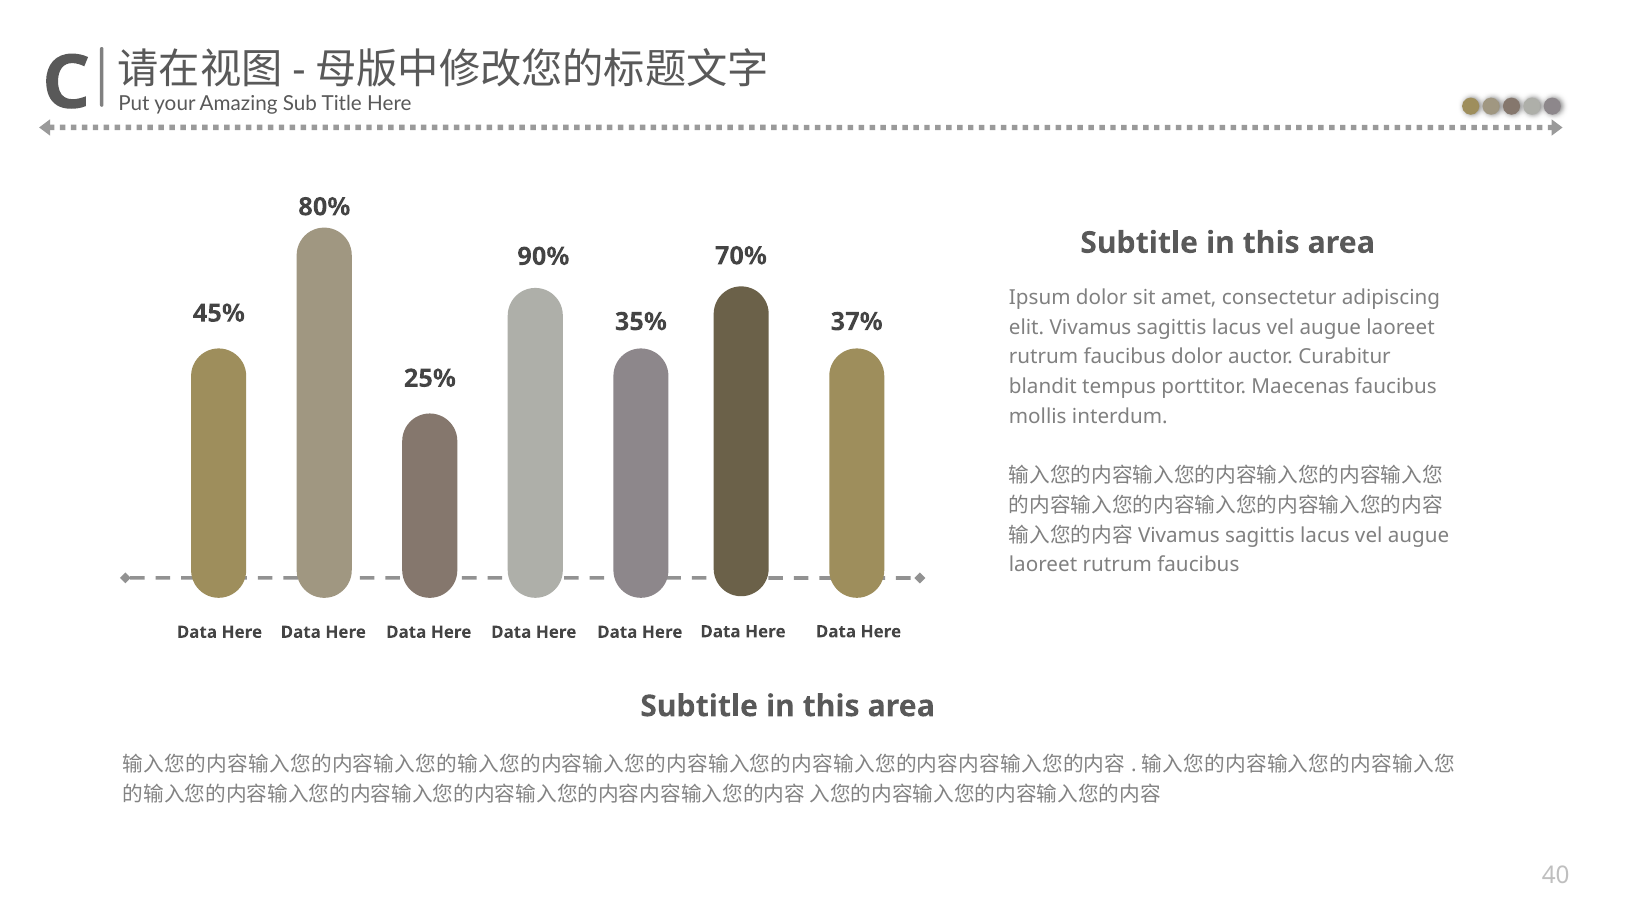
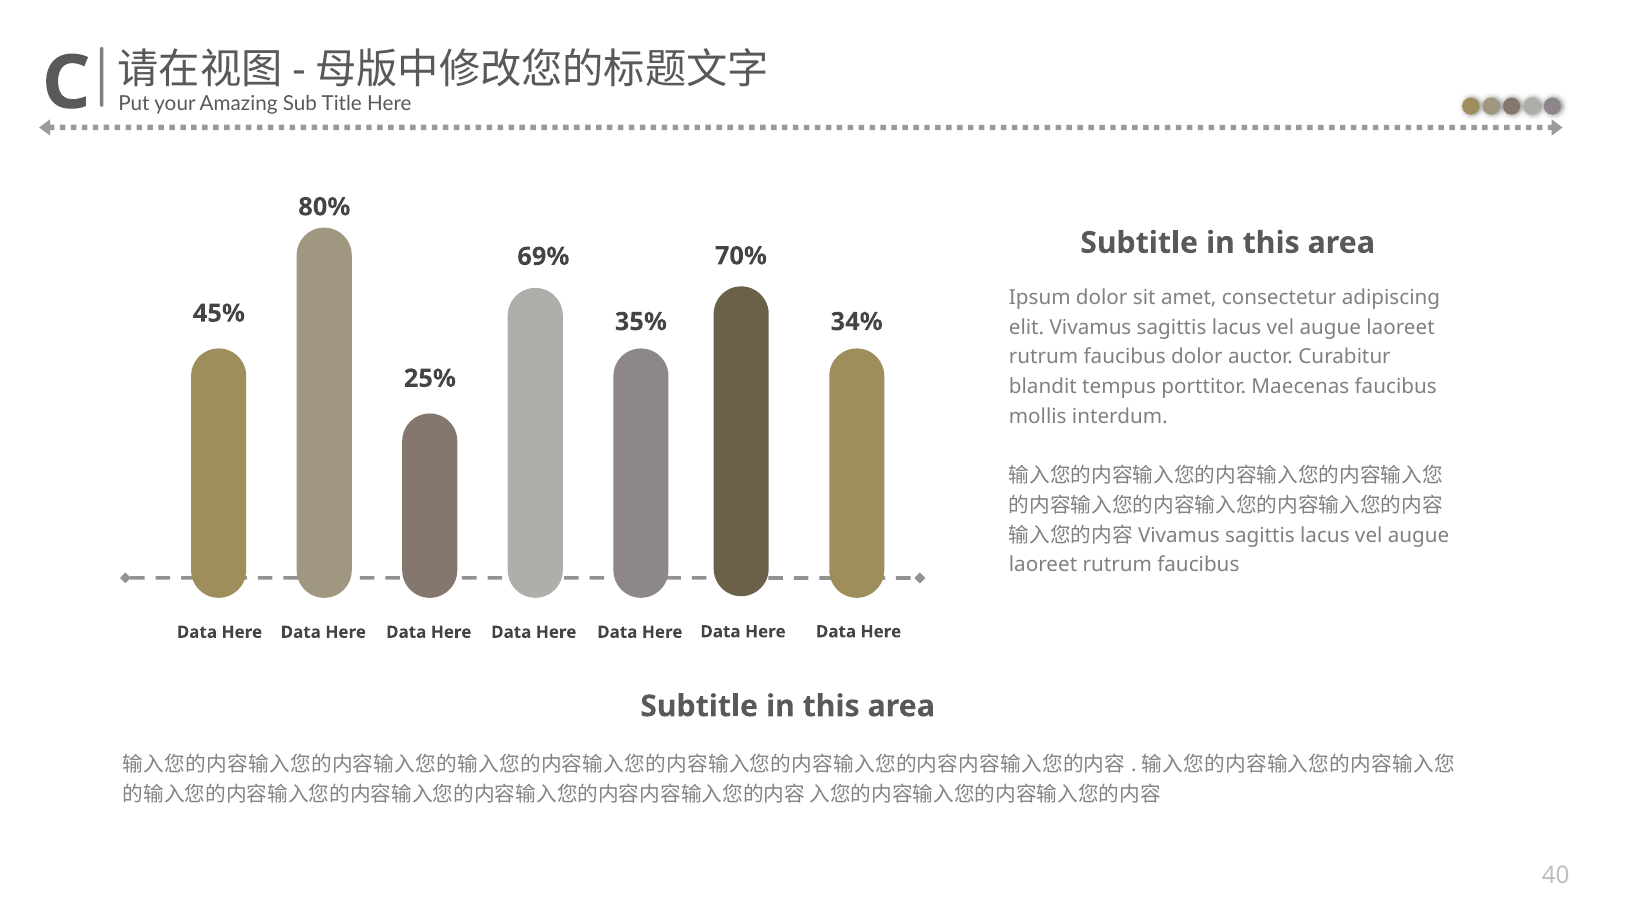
90%: 90% -> 69%
37%: 37% -> 34%
